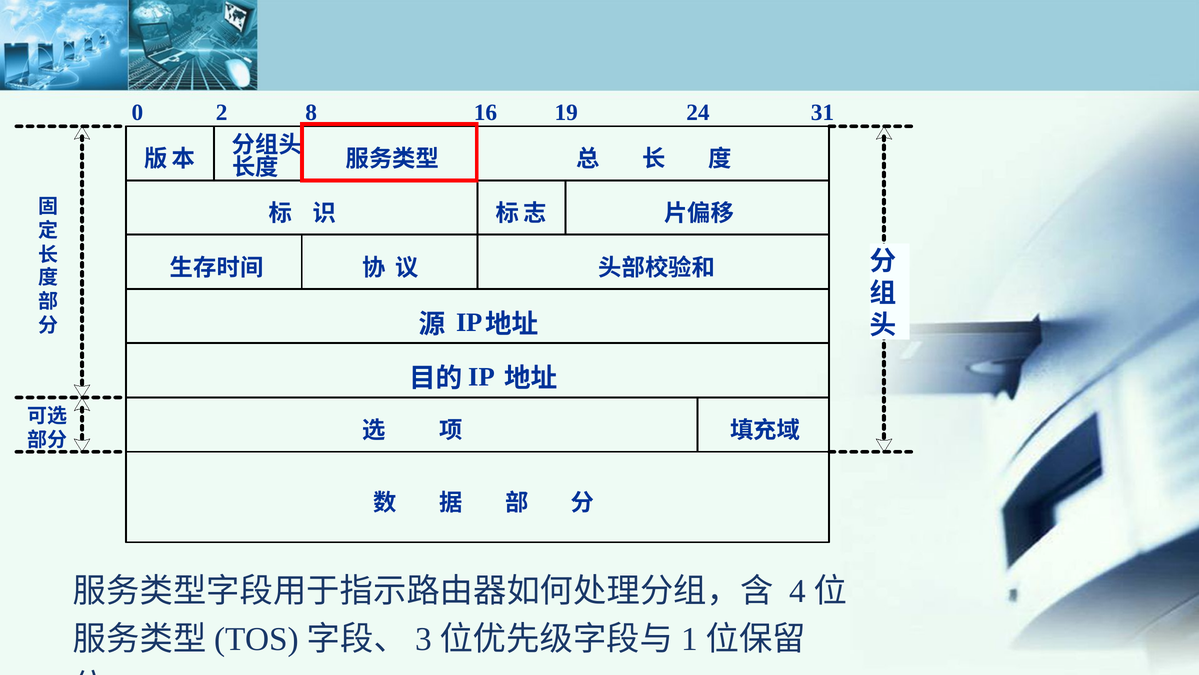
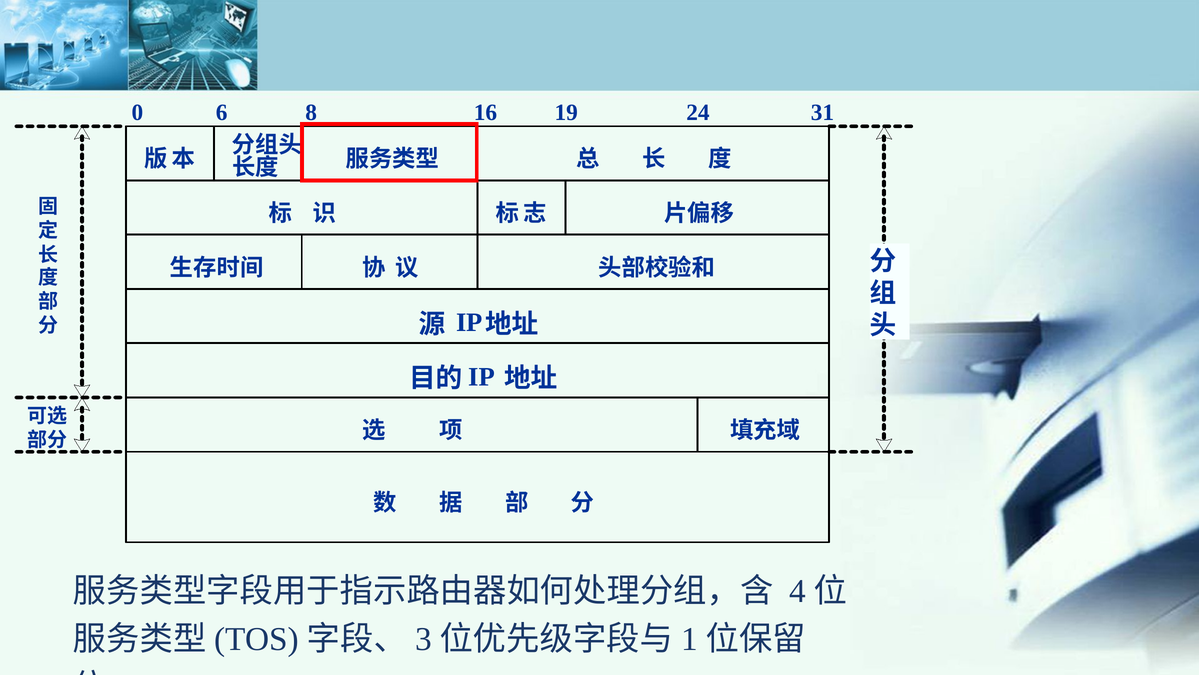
2: 2 -> 6
